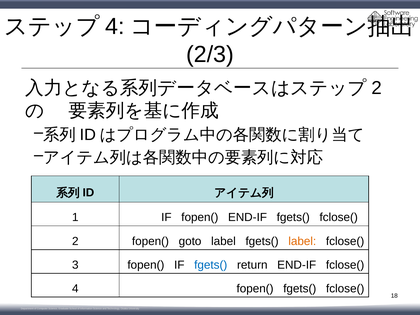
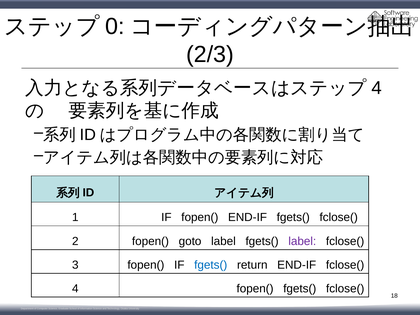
4 at (115, 26): 4 -> 0
2 at (377, 88): 2 -> 4
label at (302, 241) colour: orange -> purple
